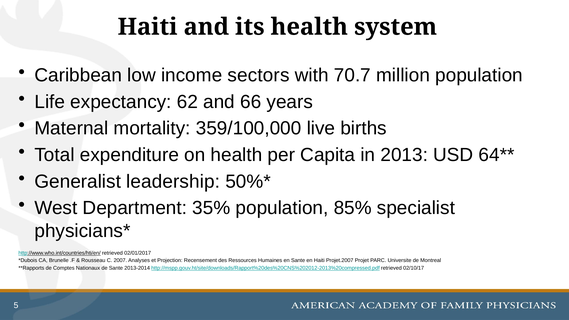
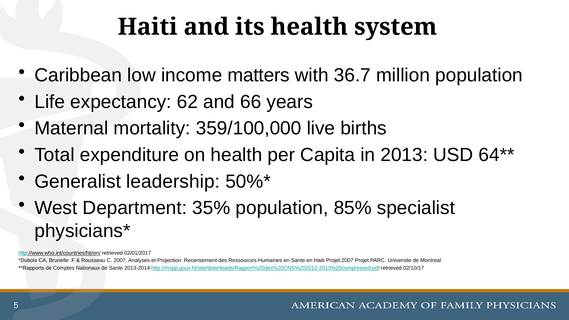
sectors: sectors -> matters
70.7: 70.7 -> 36.7
